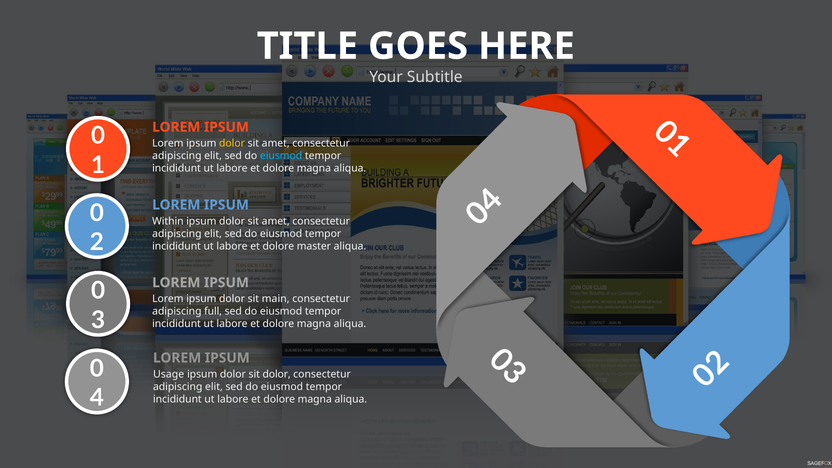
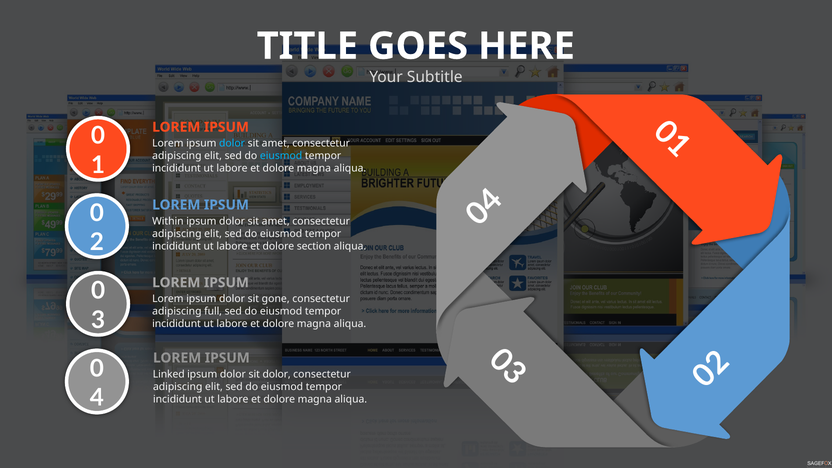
dolor at (232, 144) colour: yellow -> light blue
master: master -> section
main: main -> gone
Usage: Usage -> Linked
